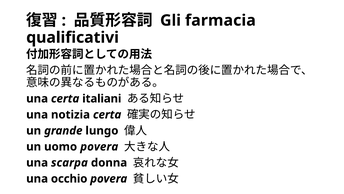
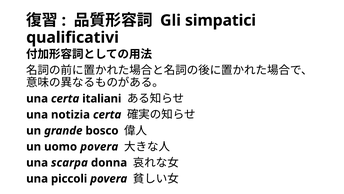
farmacia: farmacia -> simpatici
lungo: lungo -> bosco
occhio: occhio -> piccoli
